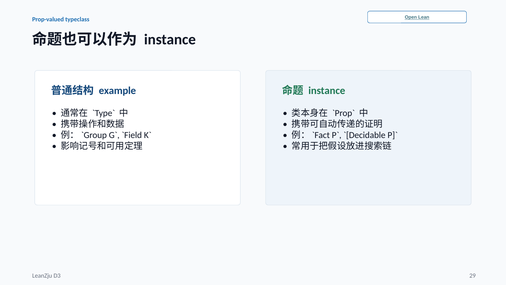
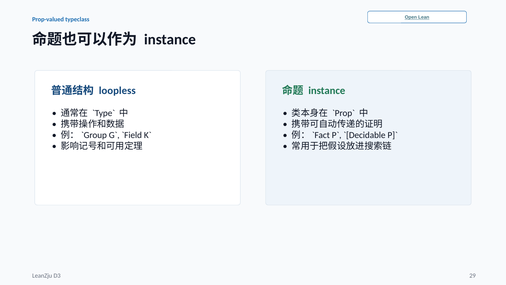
example: example -> loopless
